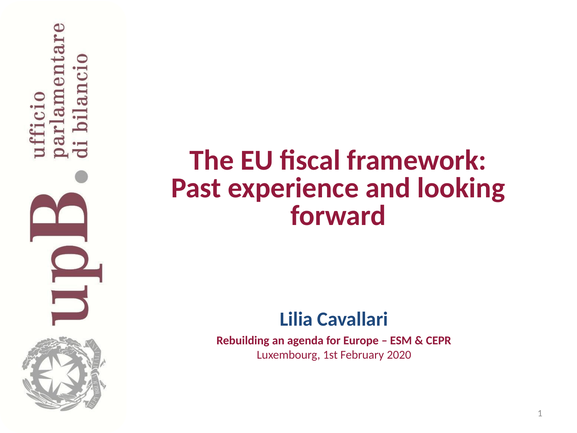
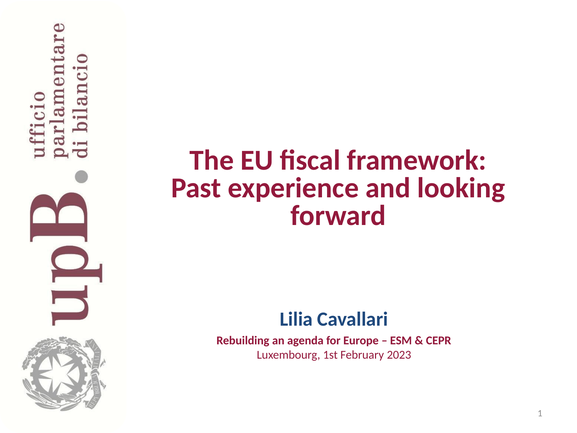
2020: 2020 -> 2023
